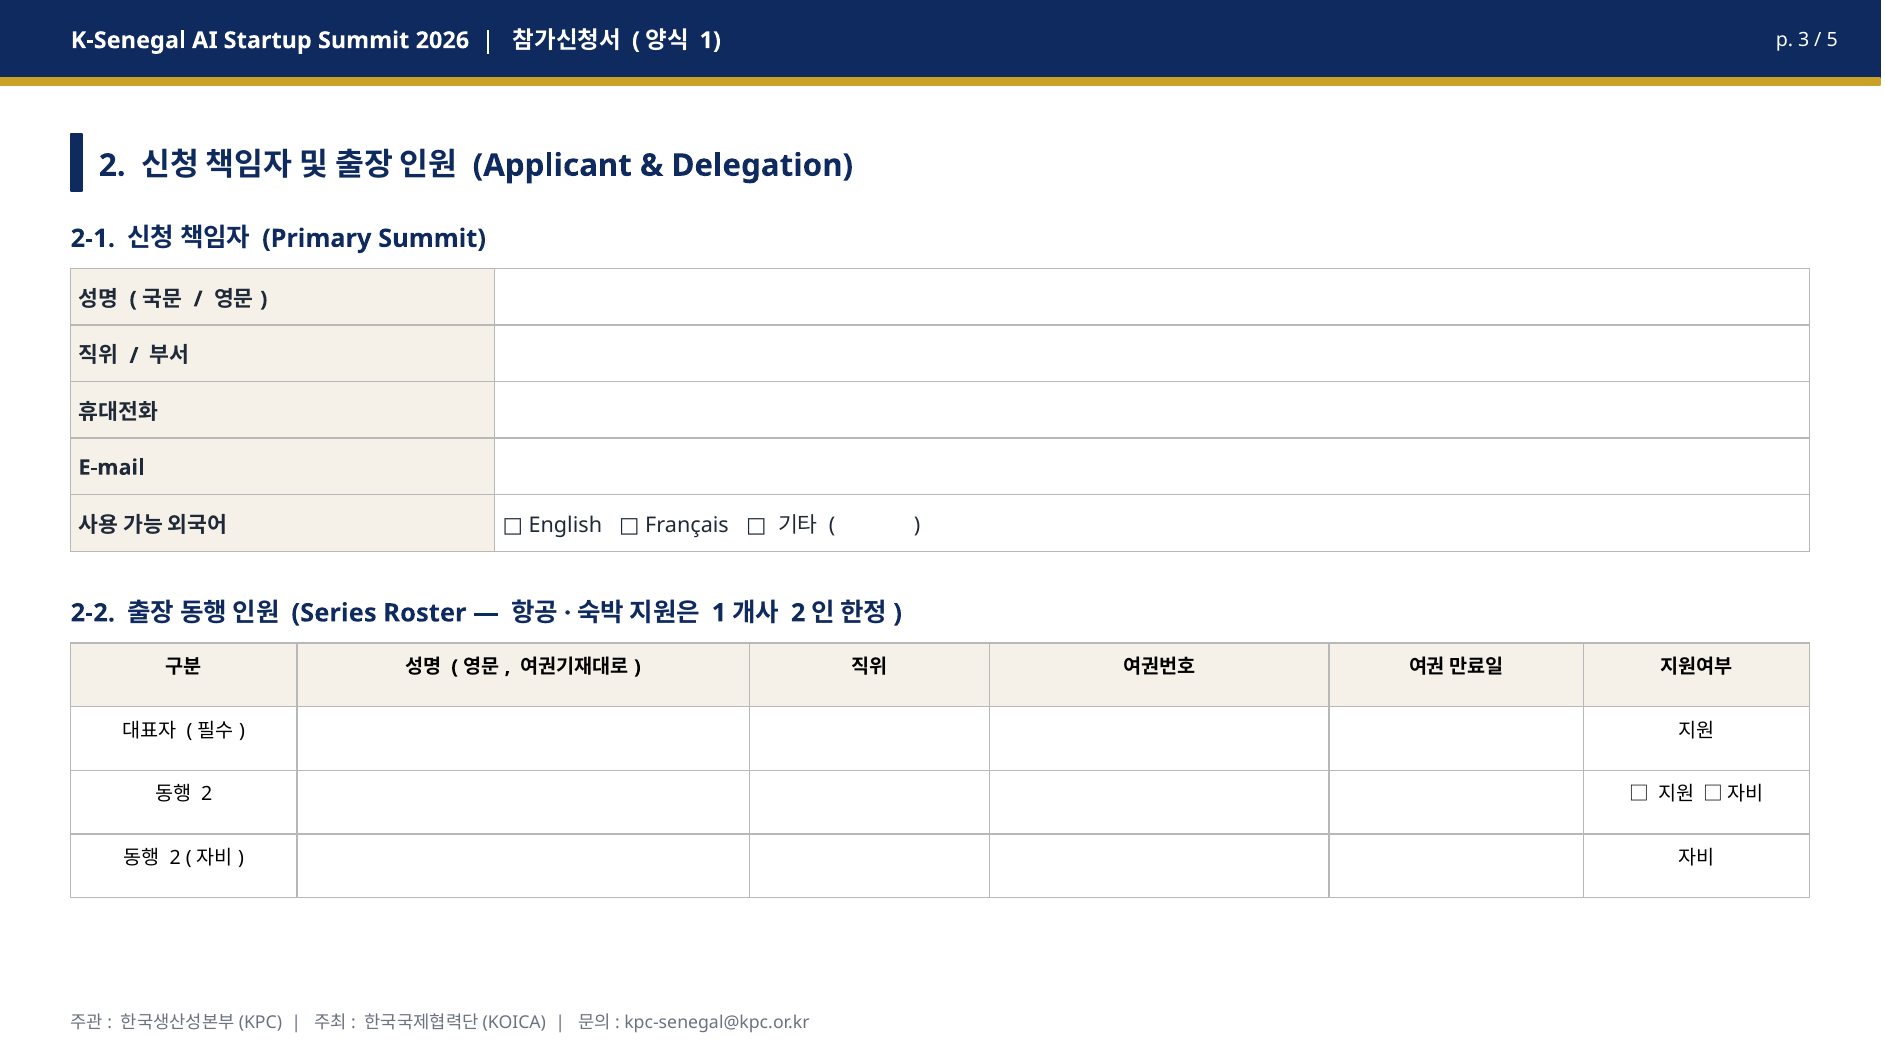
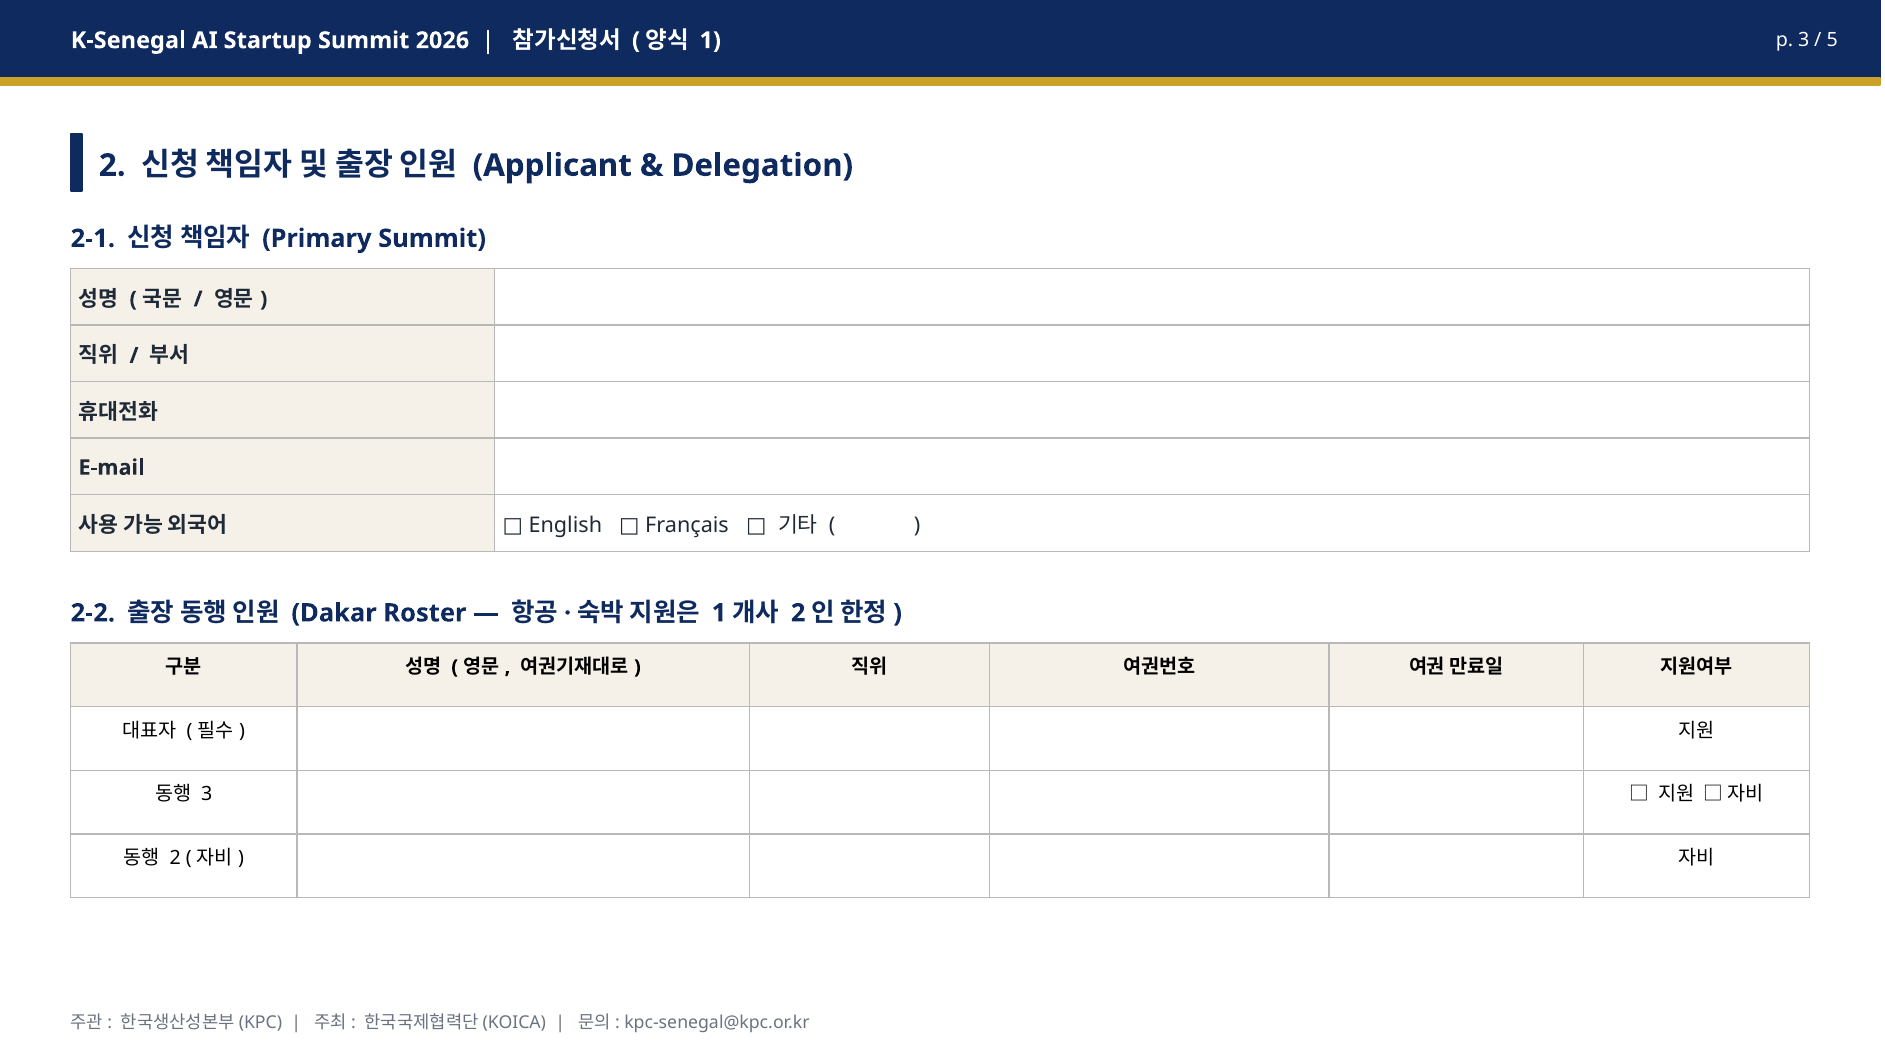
Series: Series -> Dakar
2 at (207, 794): 2 -> 3
